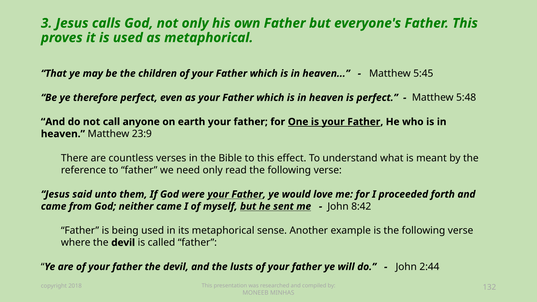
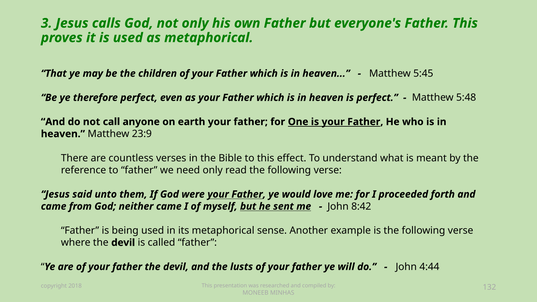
2:44: 2:44 -> 4:44
